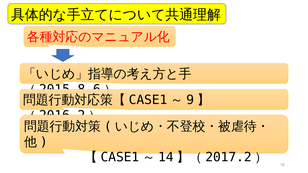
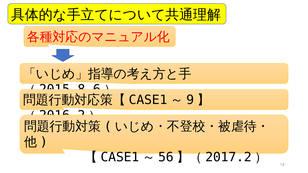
14: 14 -> 56
